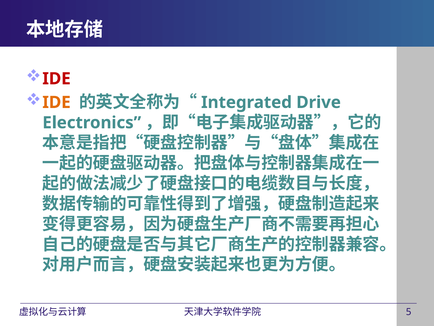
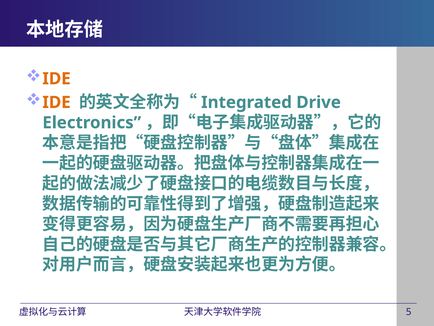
IDE at (56, 79) colour: red -> orange
